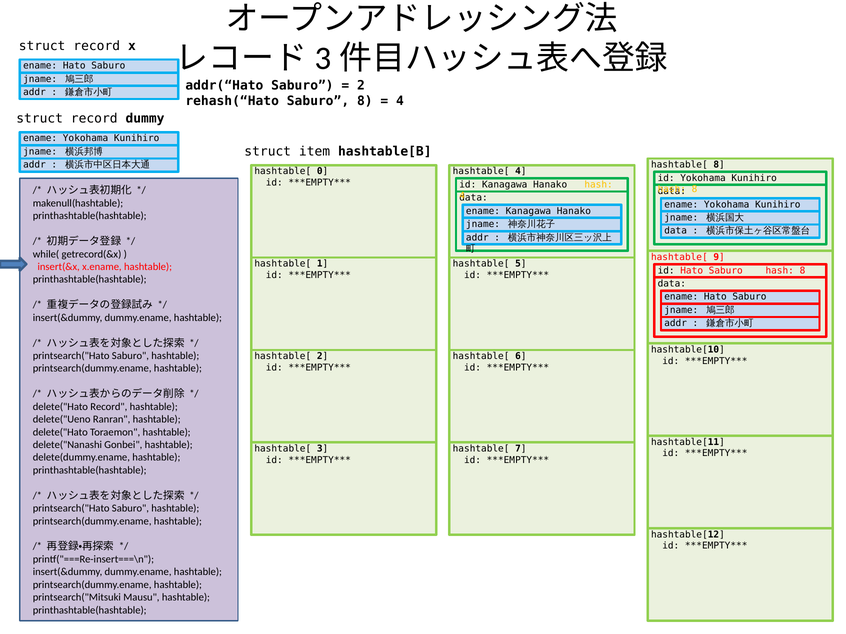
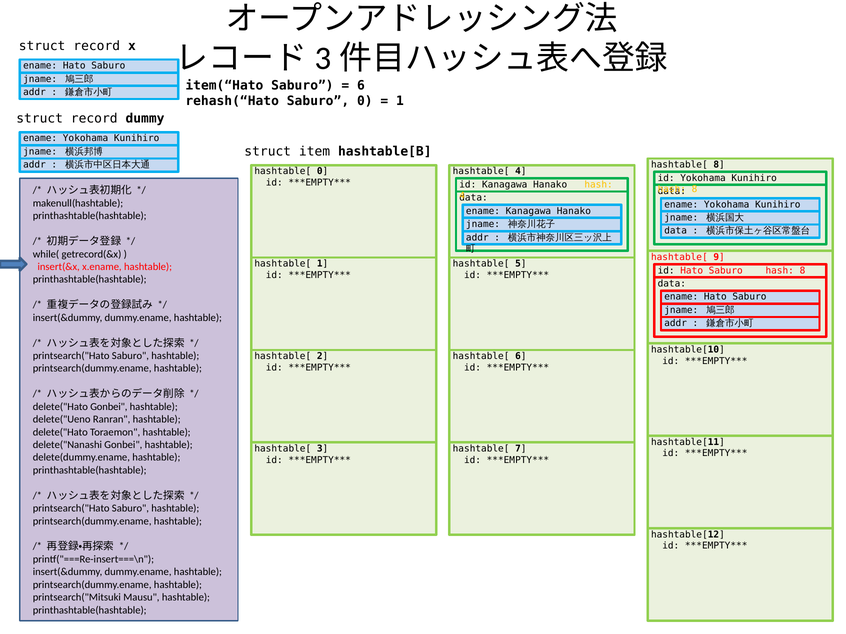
addr(“Hato: addr(“Hato -> item(“Hato
2 at (361, 85): 2 -> 6
Saburo 8: 8 -> 0
4 at (400, 101): 4 -> 1
delete("Hato Record: Record -> Gonbei
